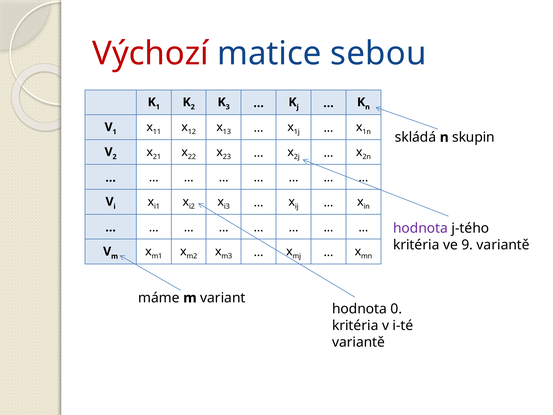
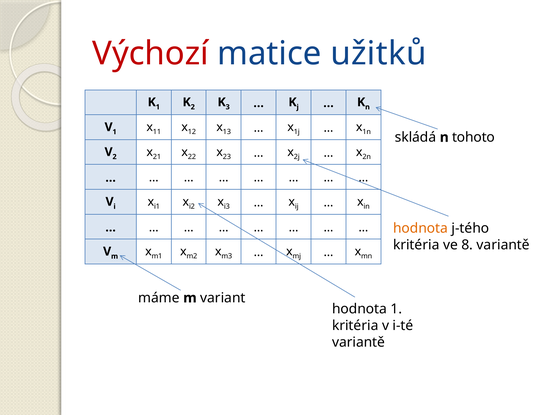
sebou: sebou -> užitků
skupin: skupin -> tohoto
hodnota at (421, 228) colour: purple -> orange
9: 9 -> 8
hodnota 0: 0 -> 1
